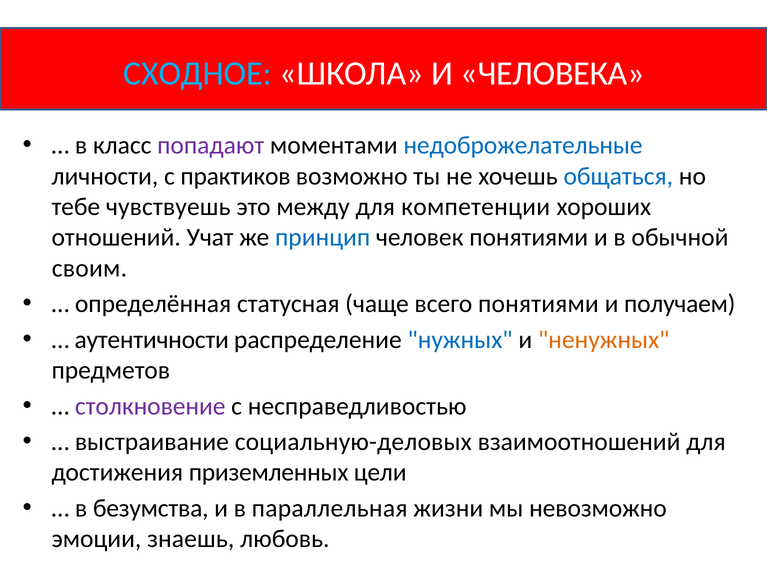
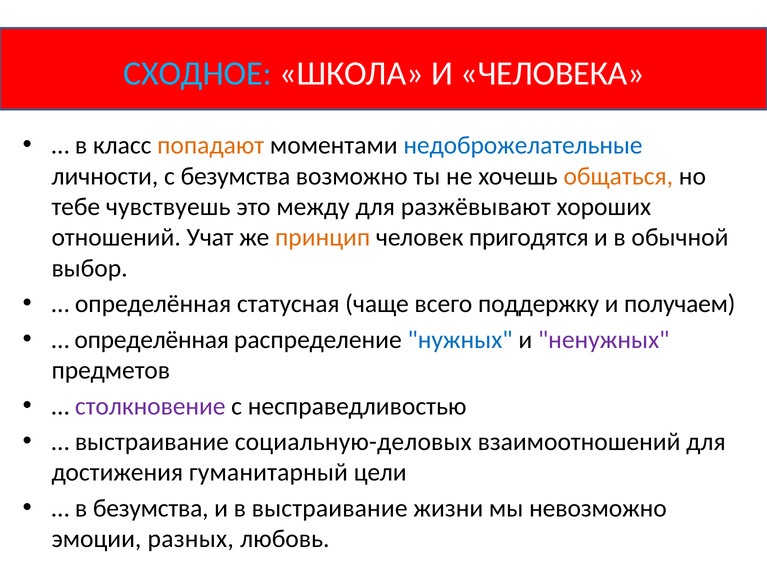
попадают colour: purple -> orange
с практиков: практиков -> безумства
общаться colour: blue -> orange
компетенции: компетенции -> разжёвывают
принцип colour: blue -> orange
человек понятиями: понятиями -> пригодятся
своим: своим -> выбор
всего понятиями: понятиями -> поддержку
аутентичности at (152, 340): аутентичности -> определённая
ненужных colour: orange -> purple
приземленных: приземленных -> гуманитарный
в параллельная: параллельная -> выстраивание
знаешь: знаешь -> разных
